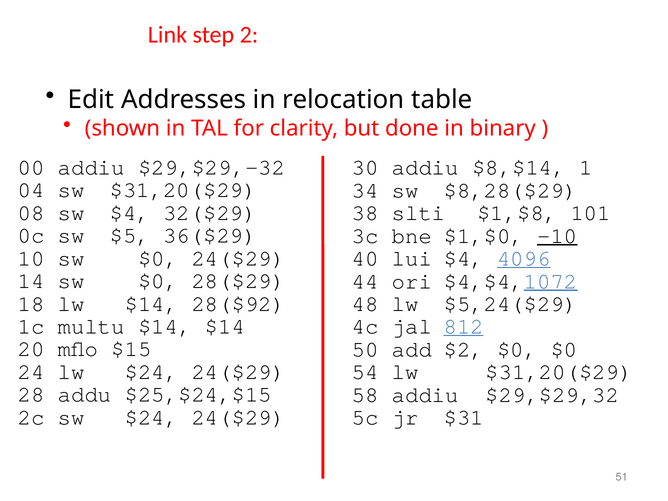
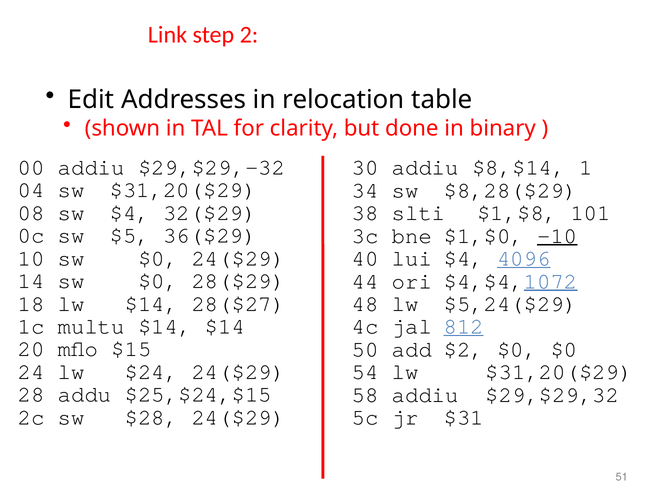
28($92: 28($92 -> 28($27
sw $24: $24 -> $28
